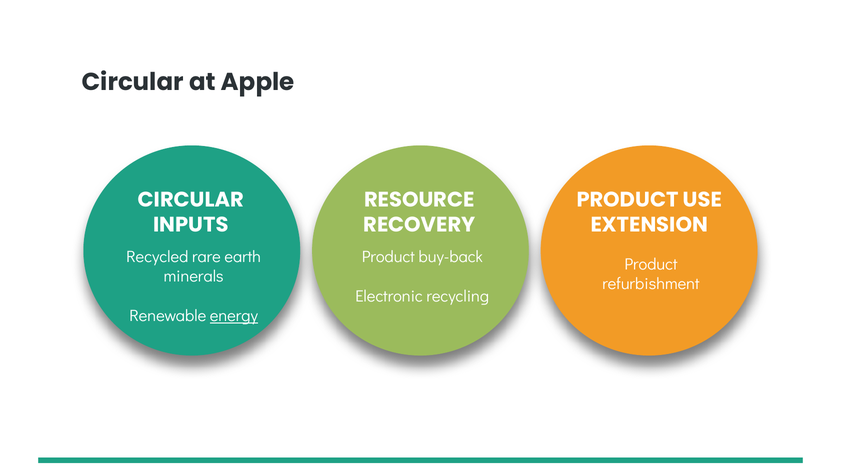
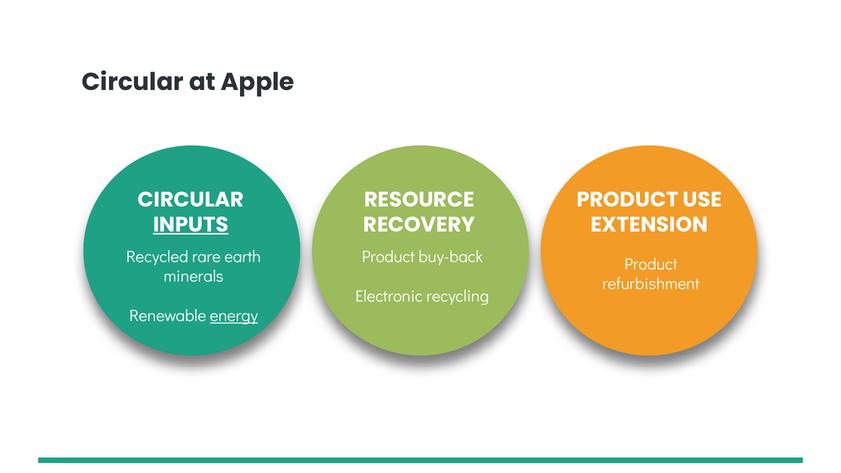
INPUTS underline: none -> present
